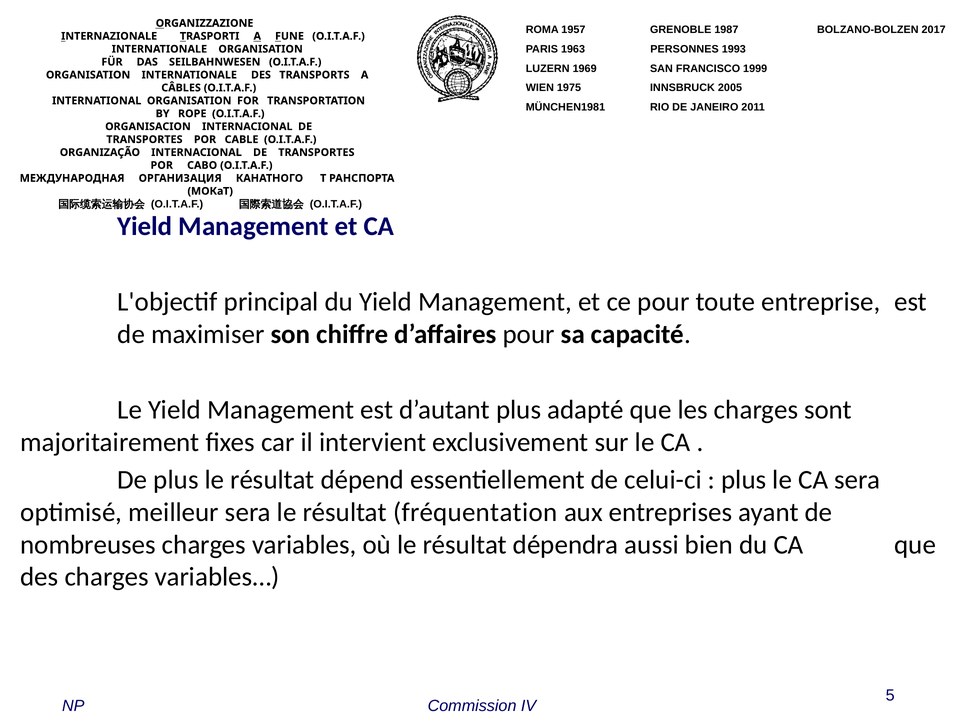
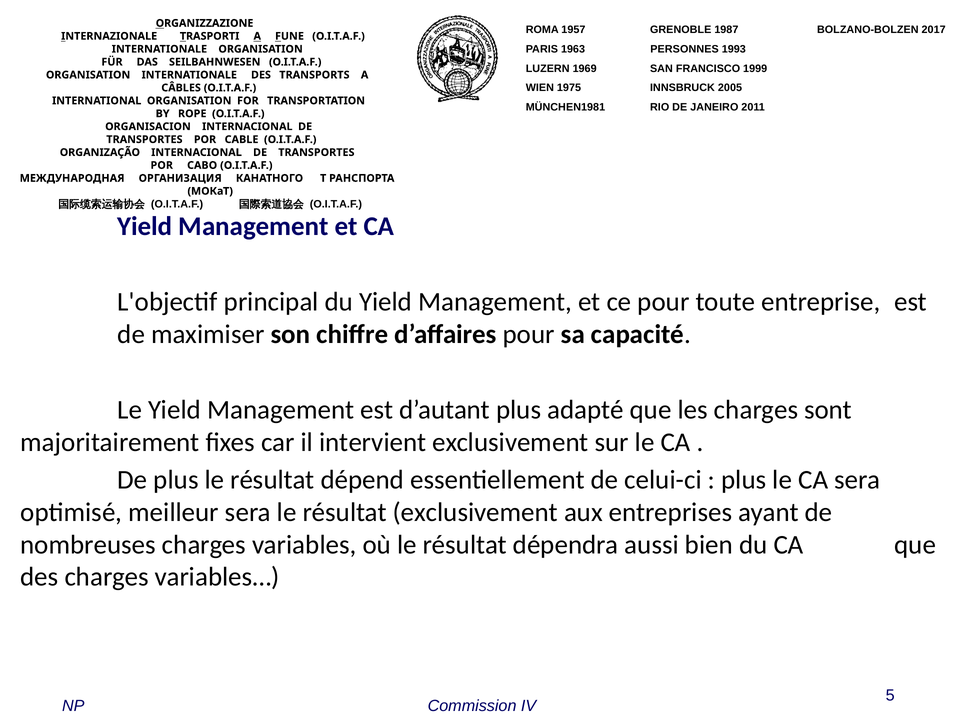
résultat fréquentation: fréquentation -> exclusivement
